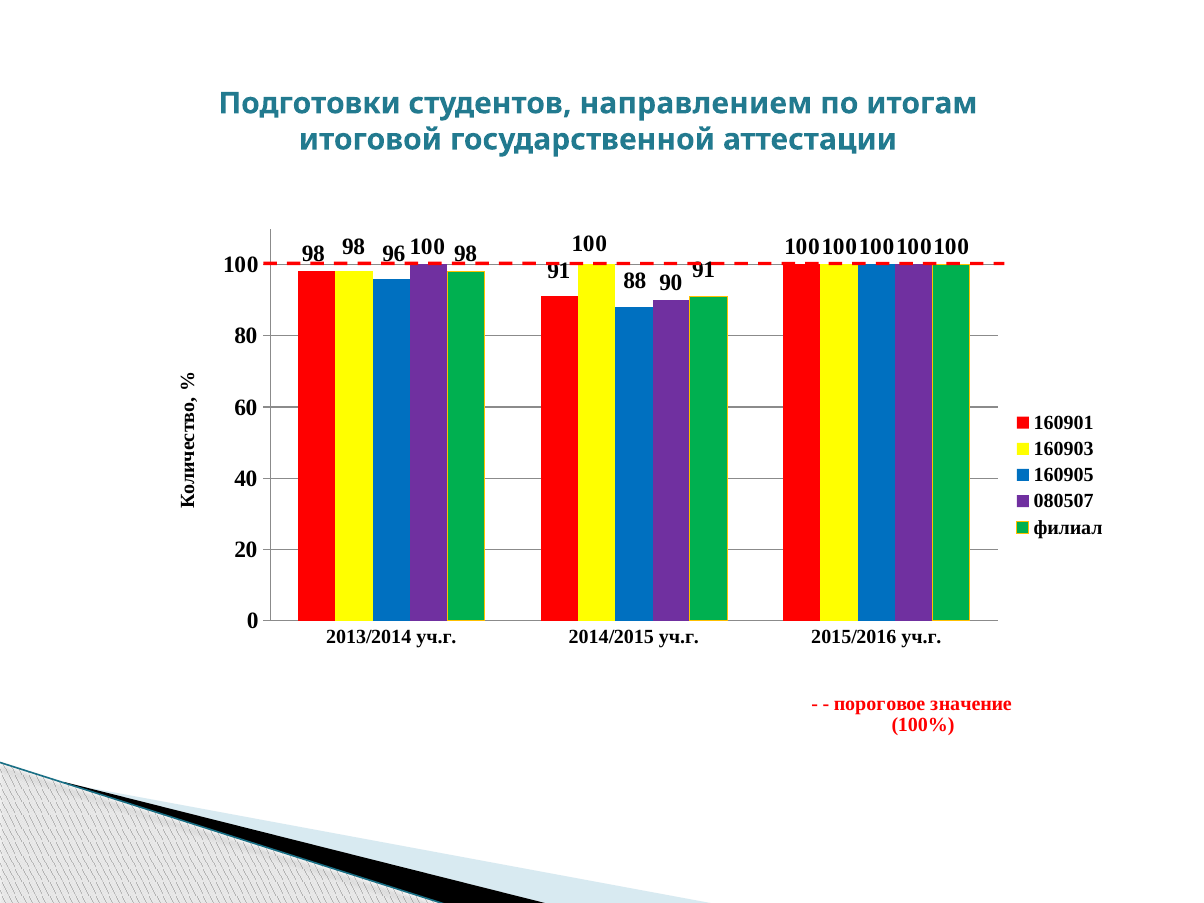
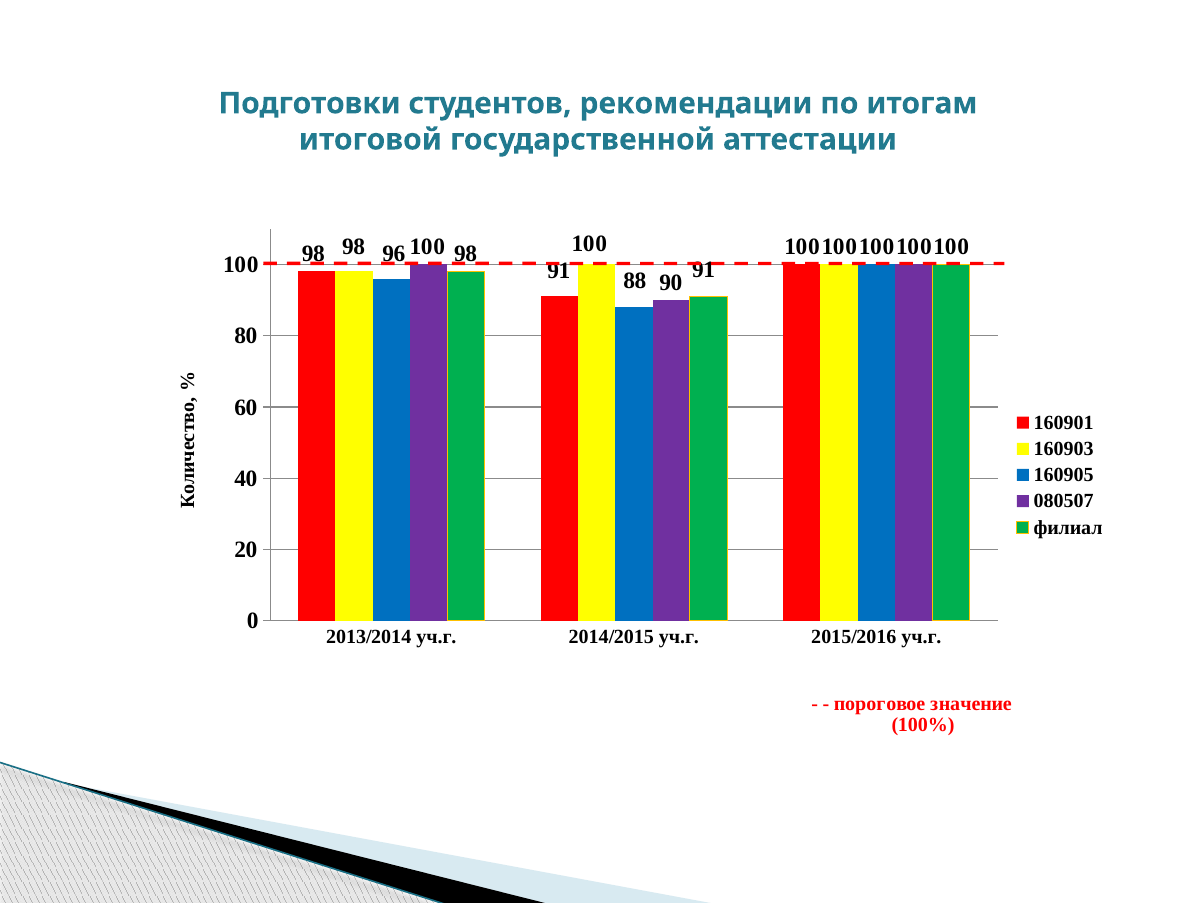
направлением: направлением -> рекомендации
